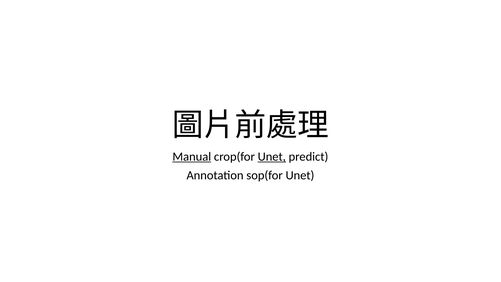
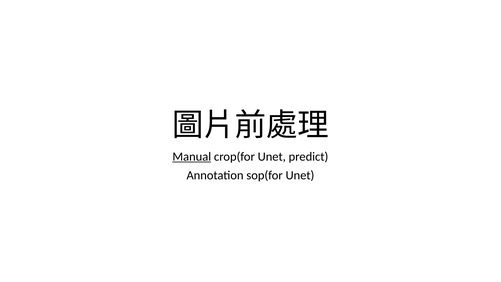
Unet at (272, 157) underline: present -> none
